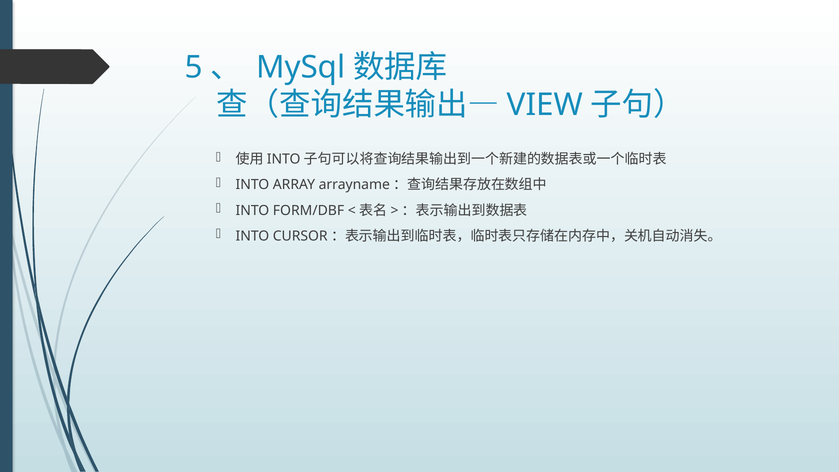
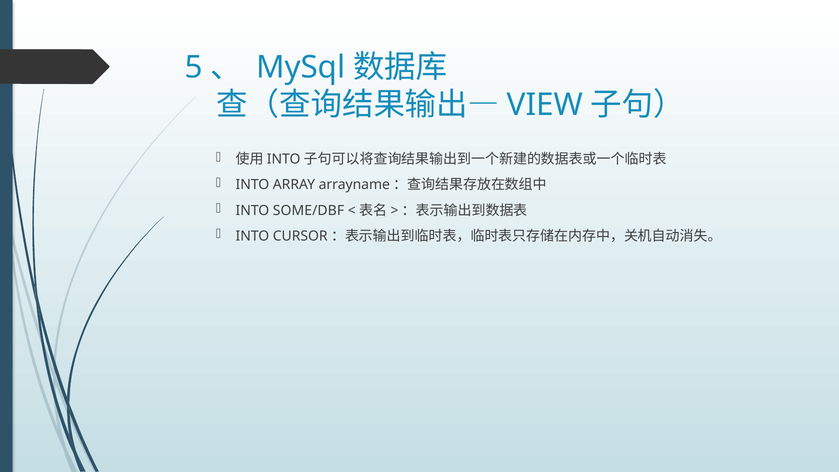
FORM/DBF: FORM/DBF -> SOME/DBF
